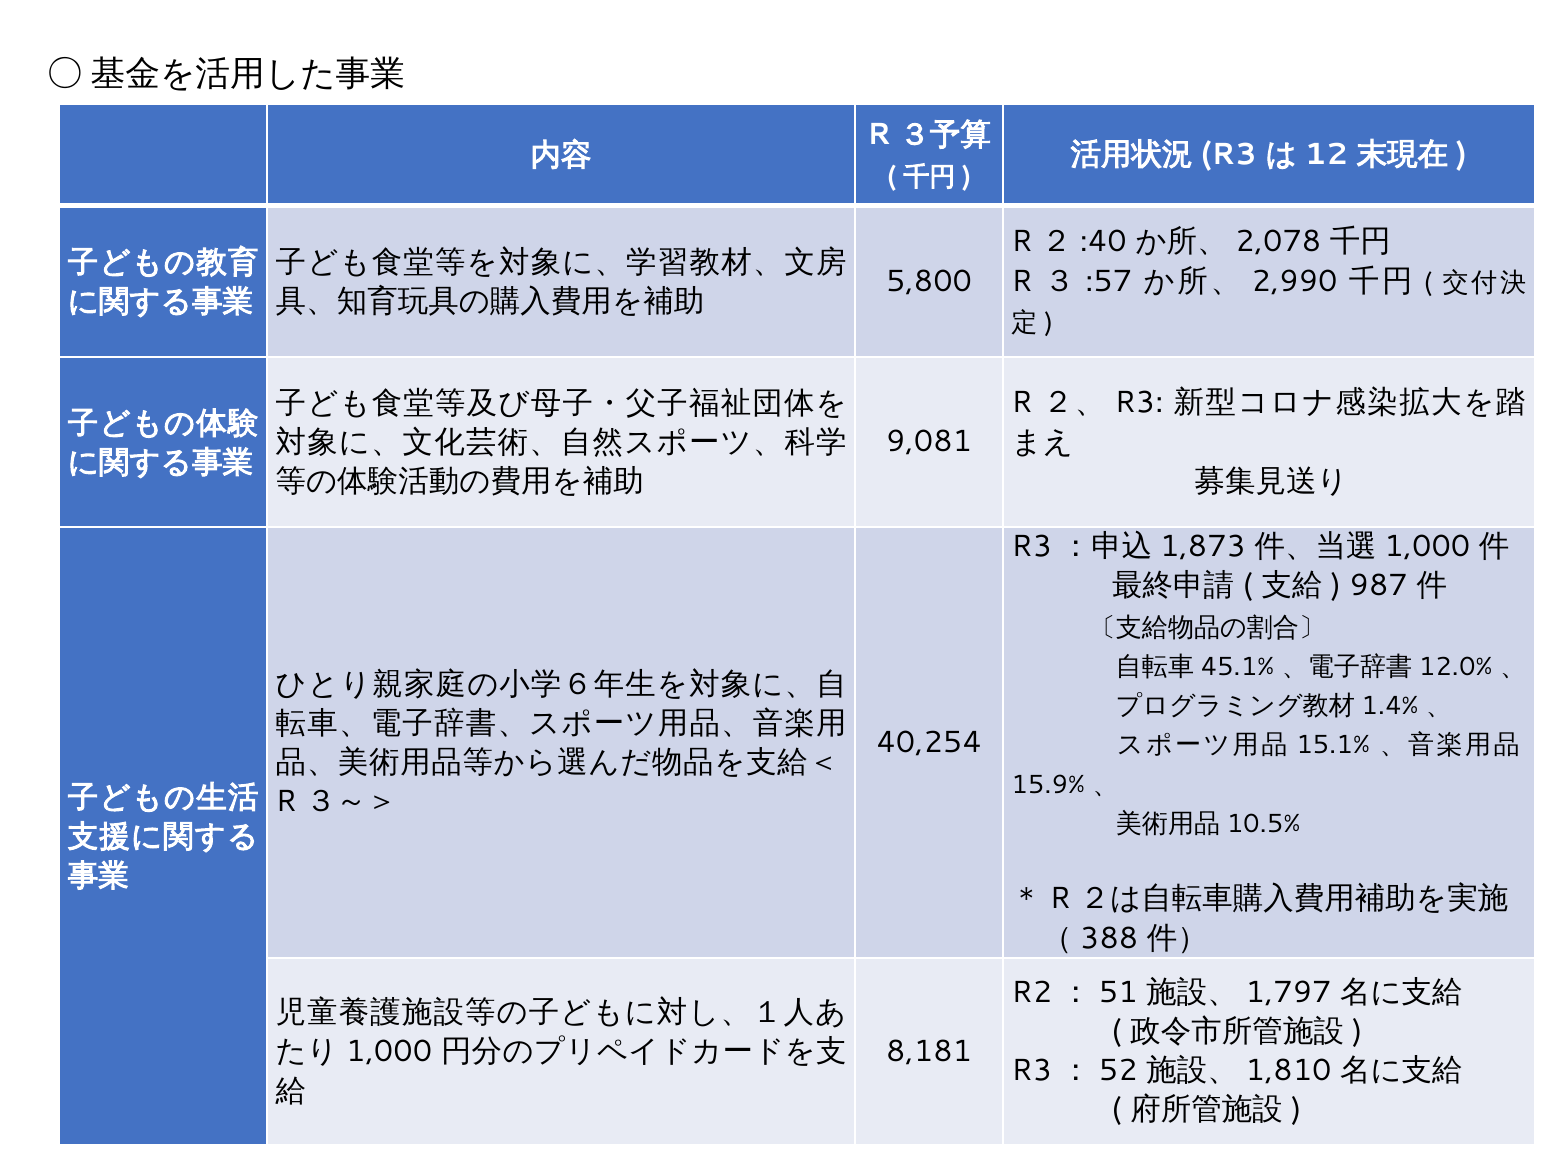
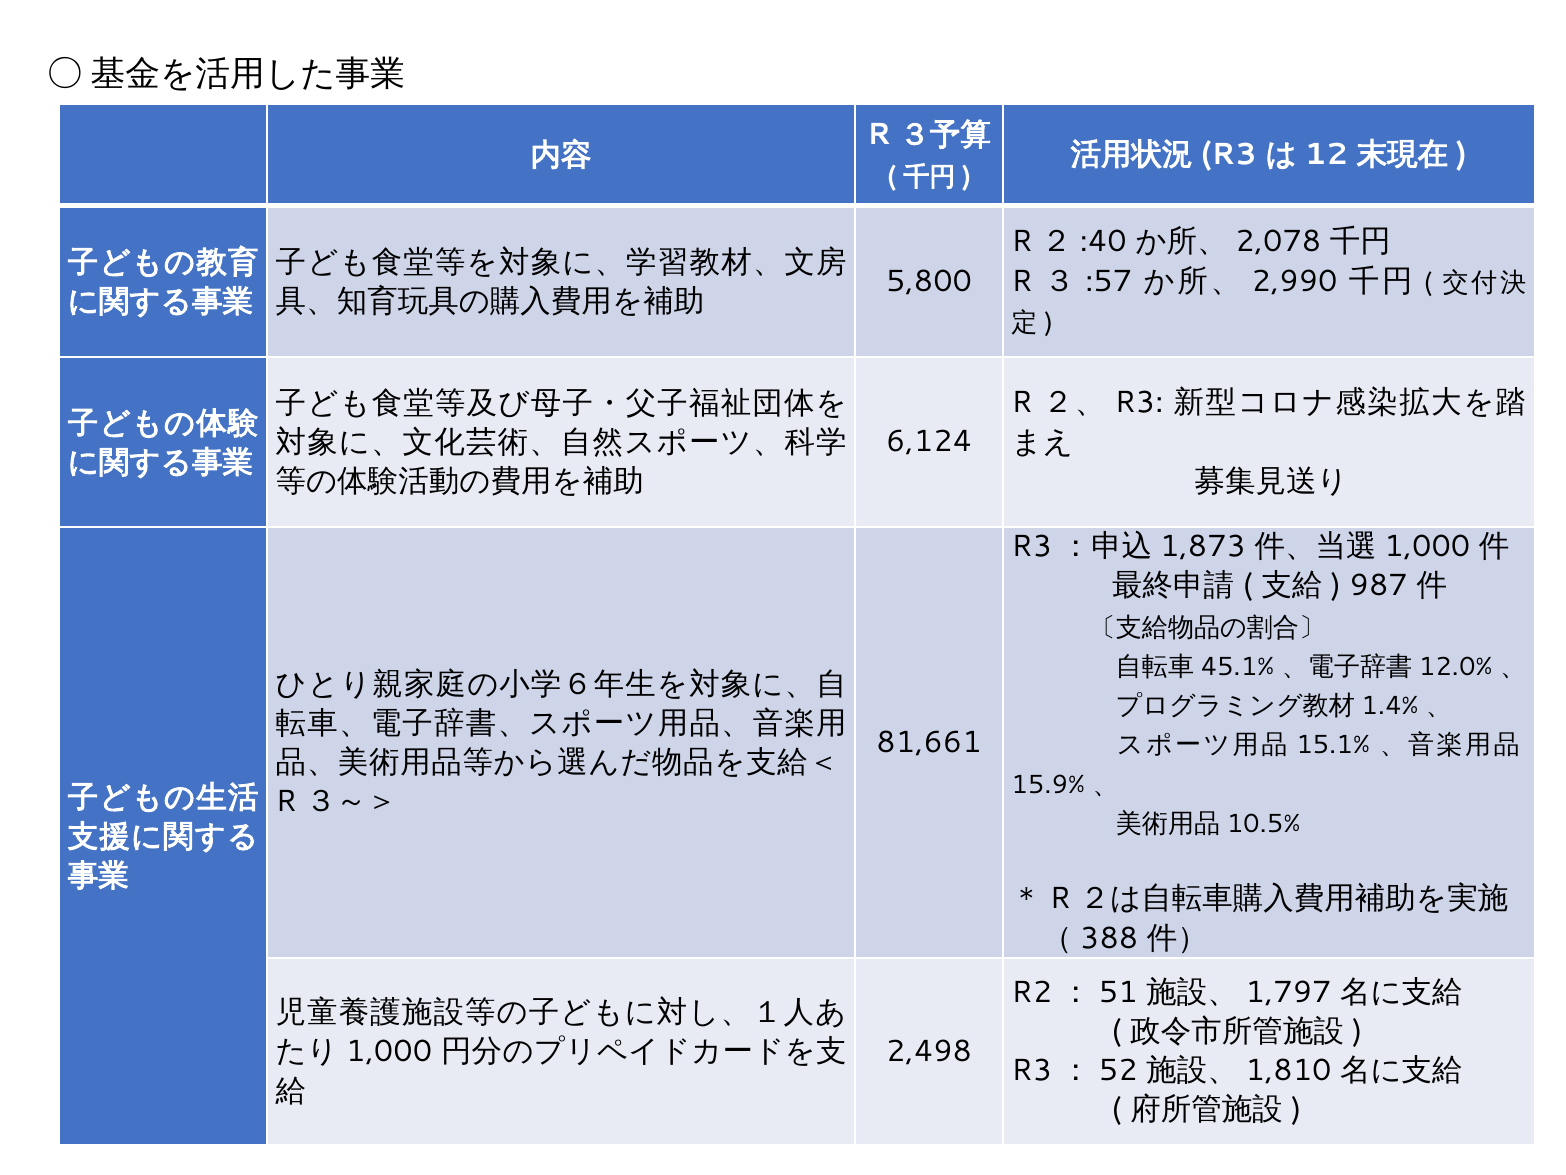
9,081: 9,081 -> 6,124
40,254: 40,254 -> 81,661
8,181: 8,181 -> 2,498
